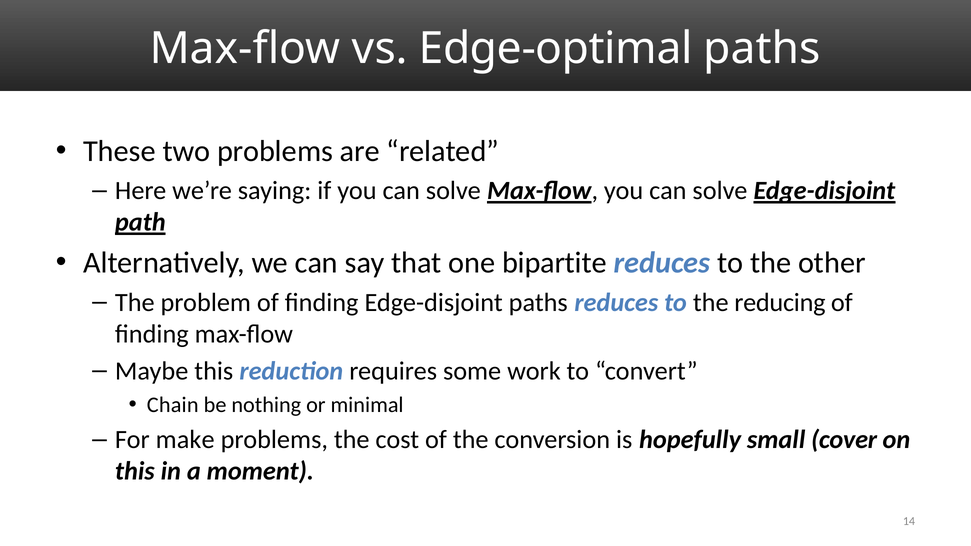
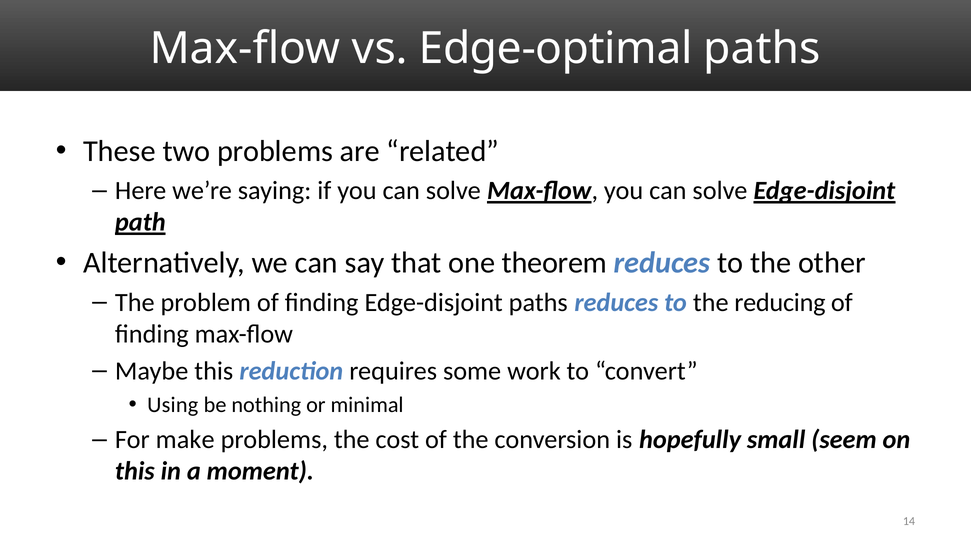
bipartite: bipartite -> theorem
Chain: Chain -> Using
cover: cover -> seem
